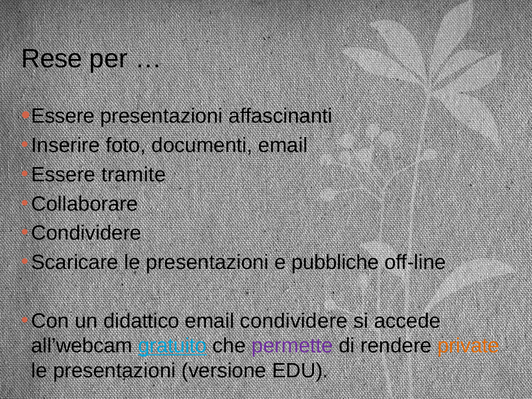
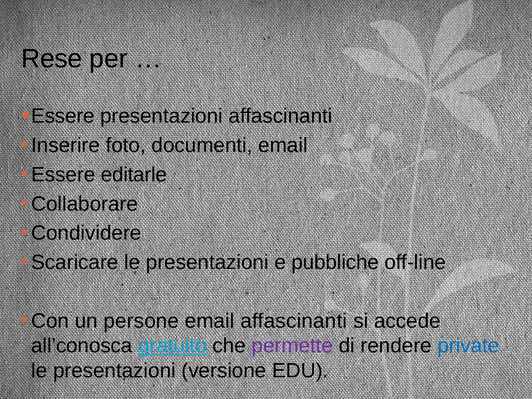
tramite: tramite -> editarle
didattico: didattico -> persone
email condividere: condividere -> affascinanti
all’webcam: all’webcam -> all’conosca
private colour: orange -> blue
